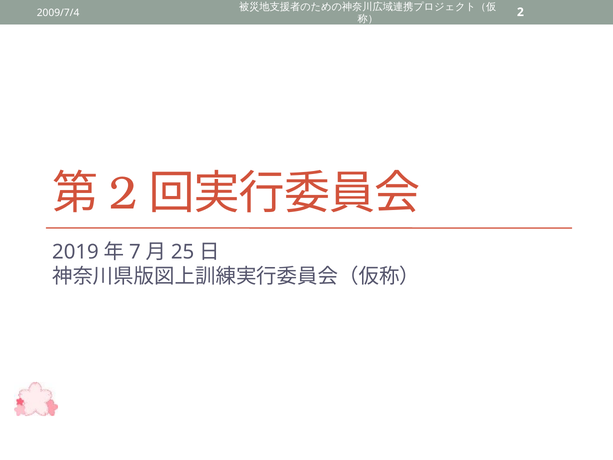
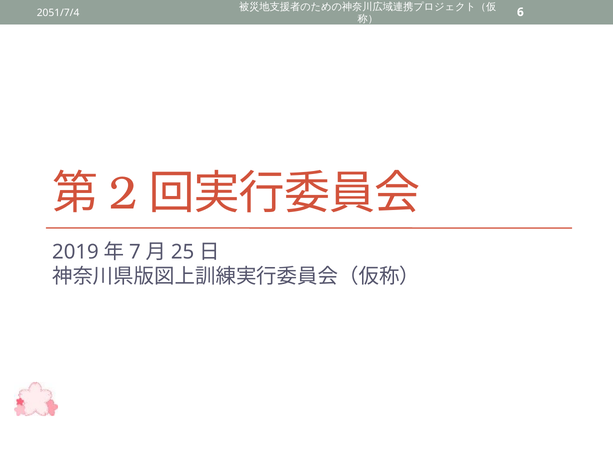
2009/7/4: 2009/7/4 -> 2051/7/4
2: 2 -> 6
